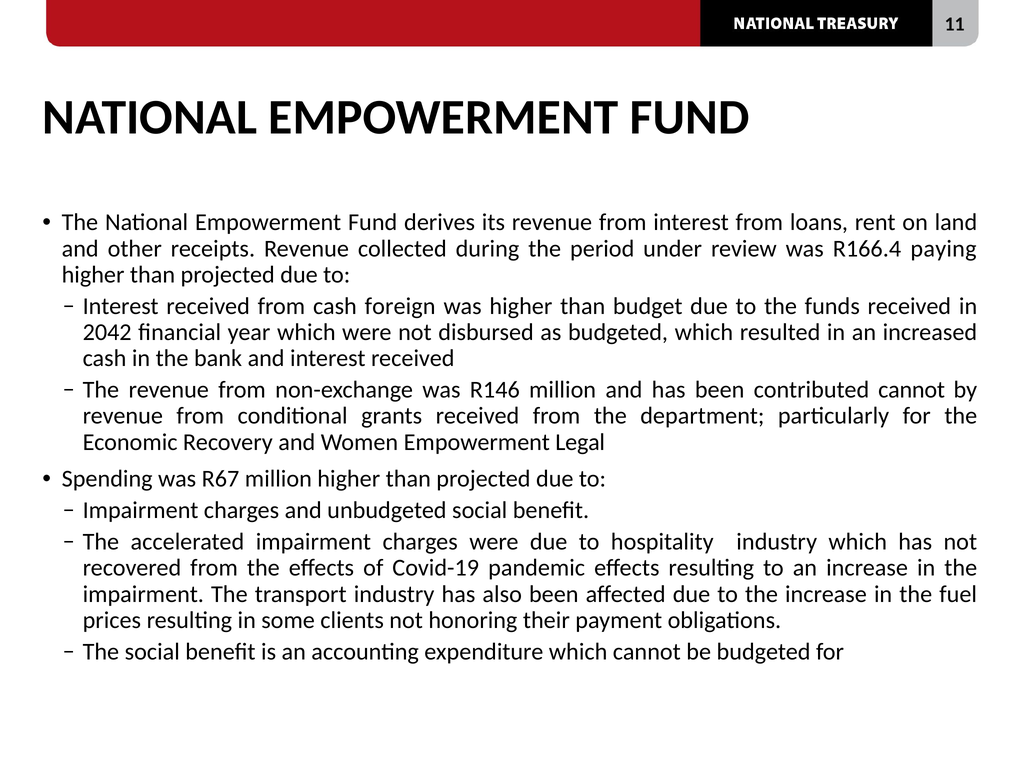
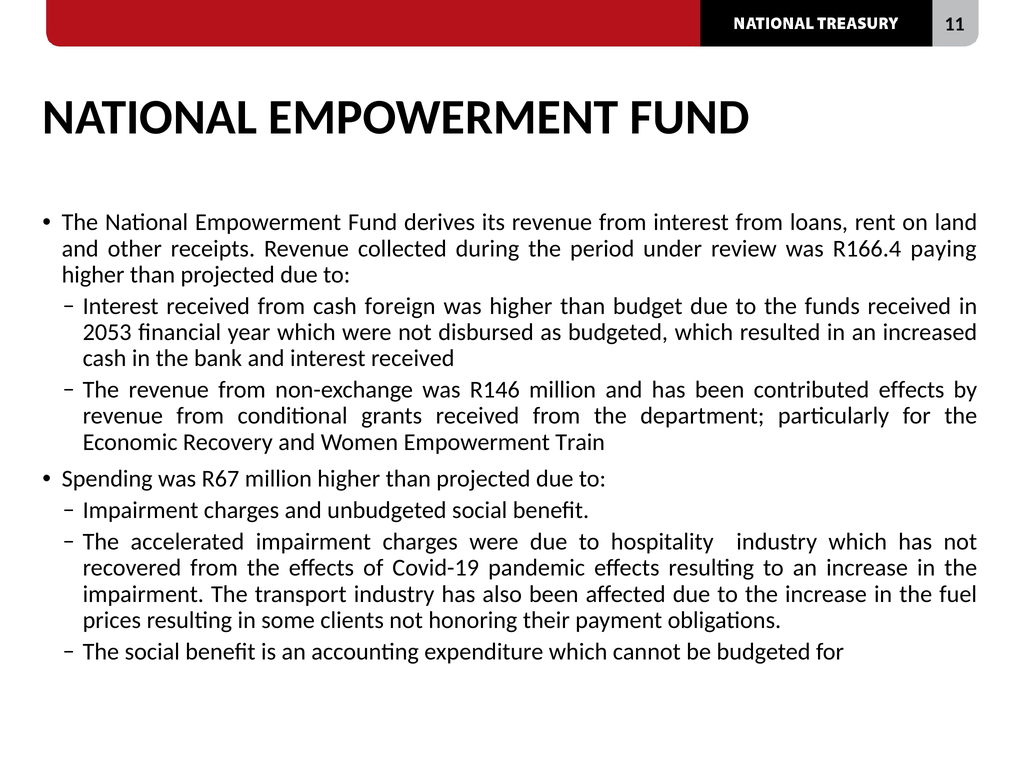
2042: 2042 -> 2053
contributed cannot: cannot -> effects
Legal: Legal -> Train
